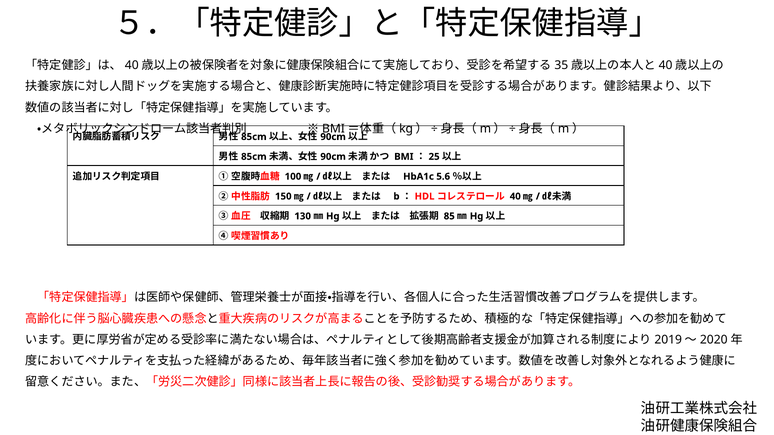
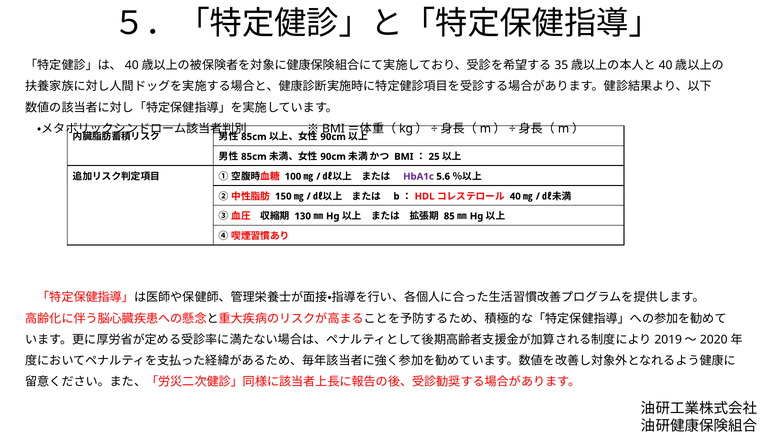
HbA1c colour: black -> purple
